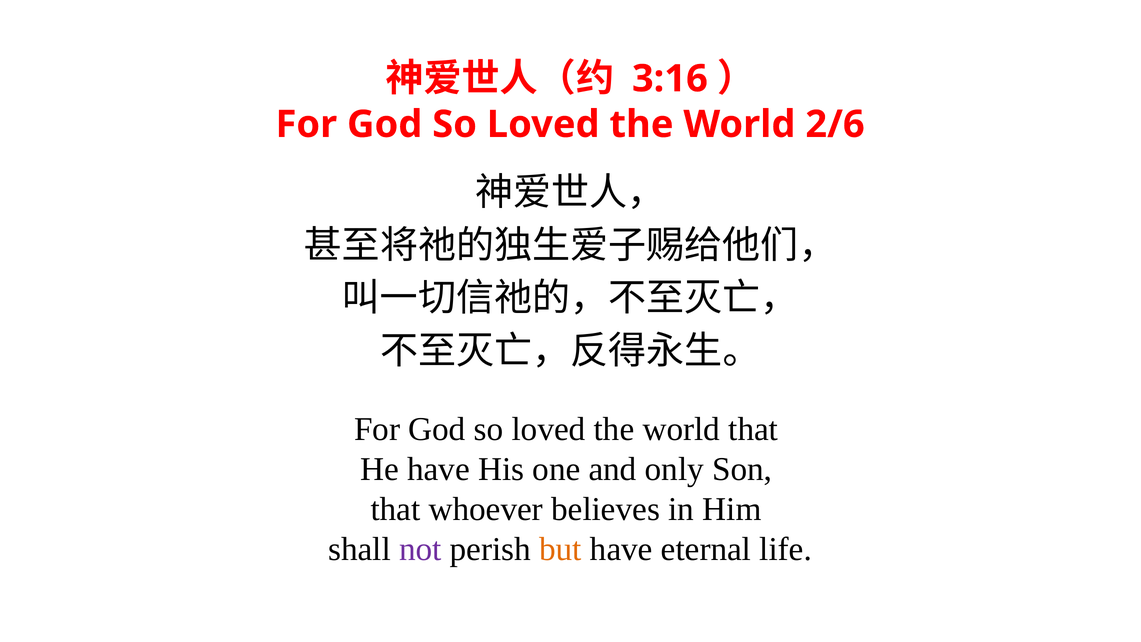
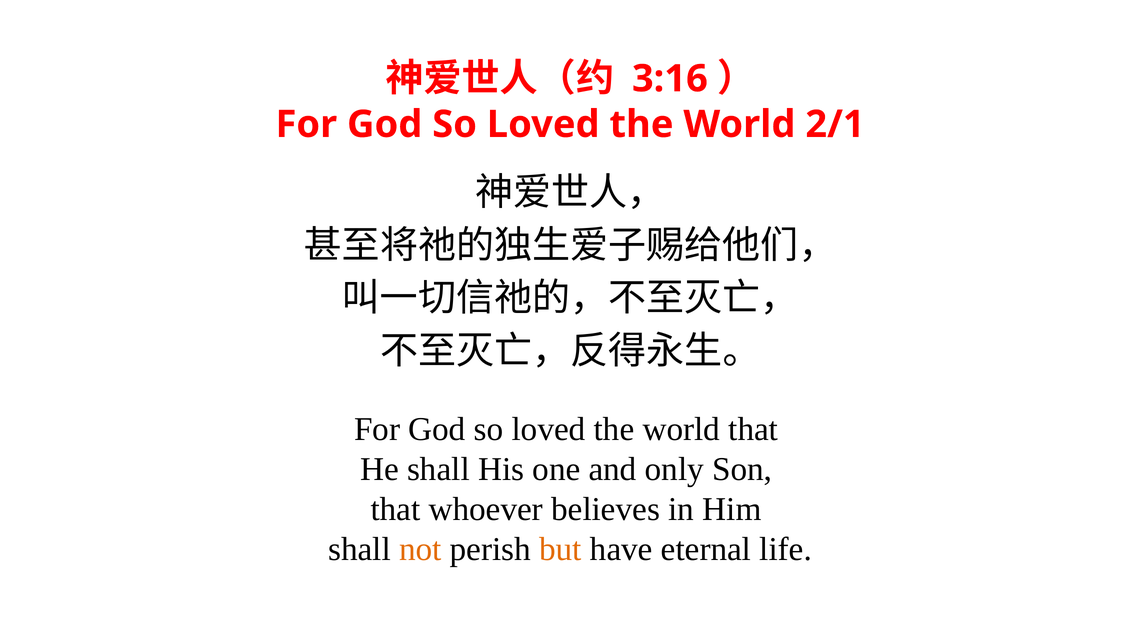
2/6: 2/6 -> 2/1
He have: have -> shall
not colour: purple -> orange
